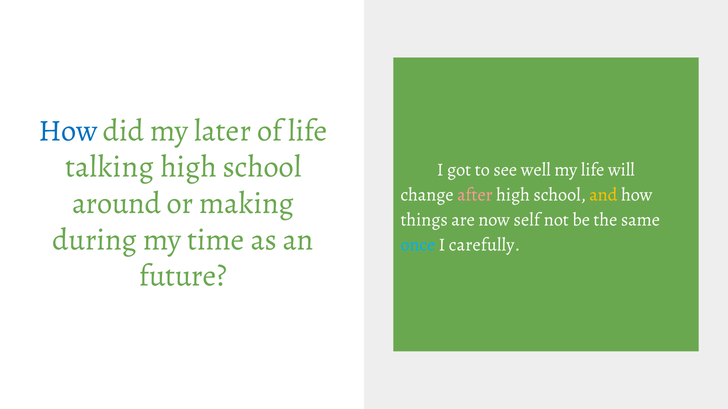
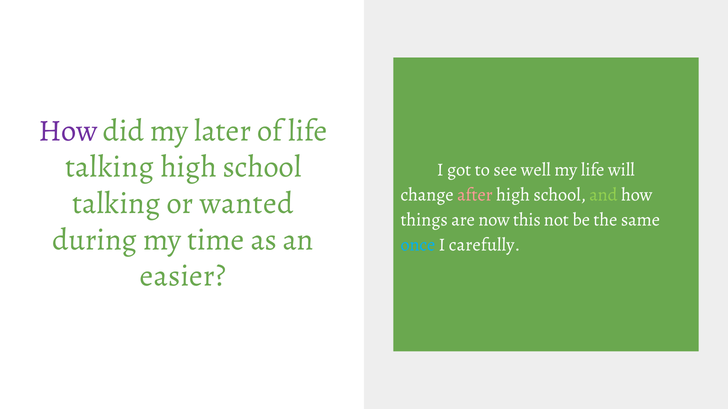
How at (68, 131) colour: blue -> purple
and colour: yellow -> light green
around at (116, 203): around -> talking
making: making -> wanted
self: self -> this
future: future -> easier
